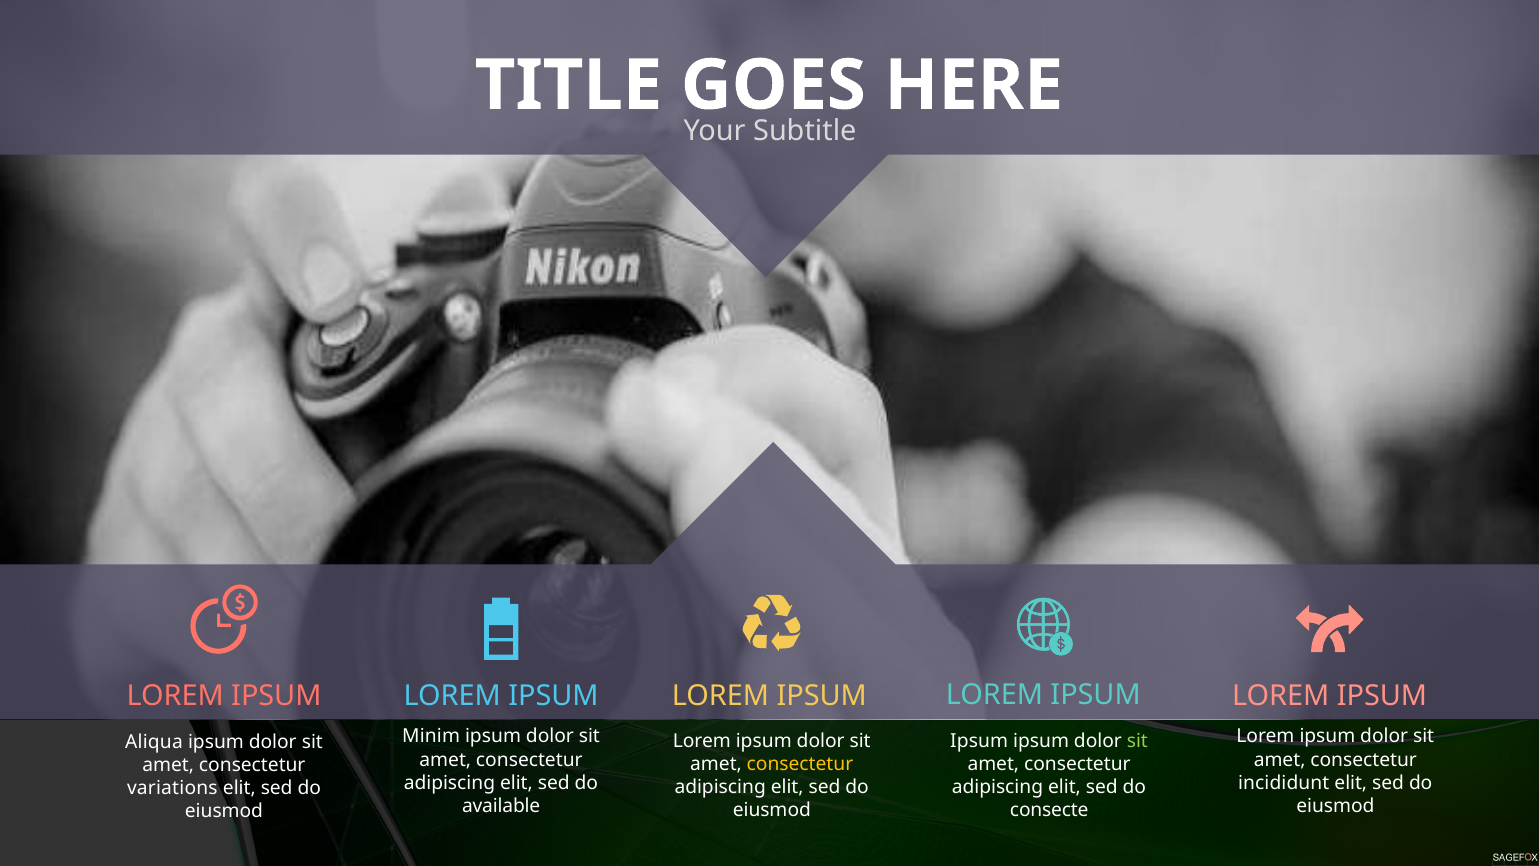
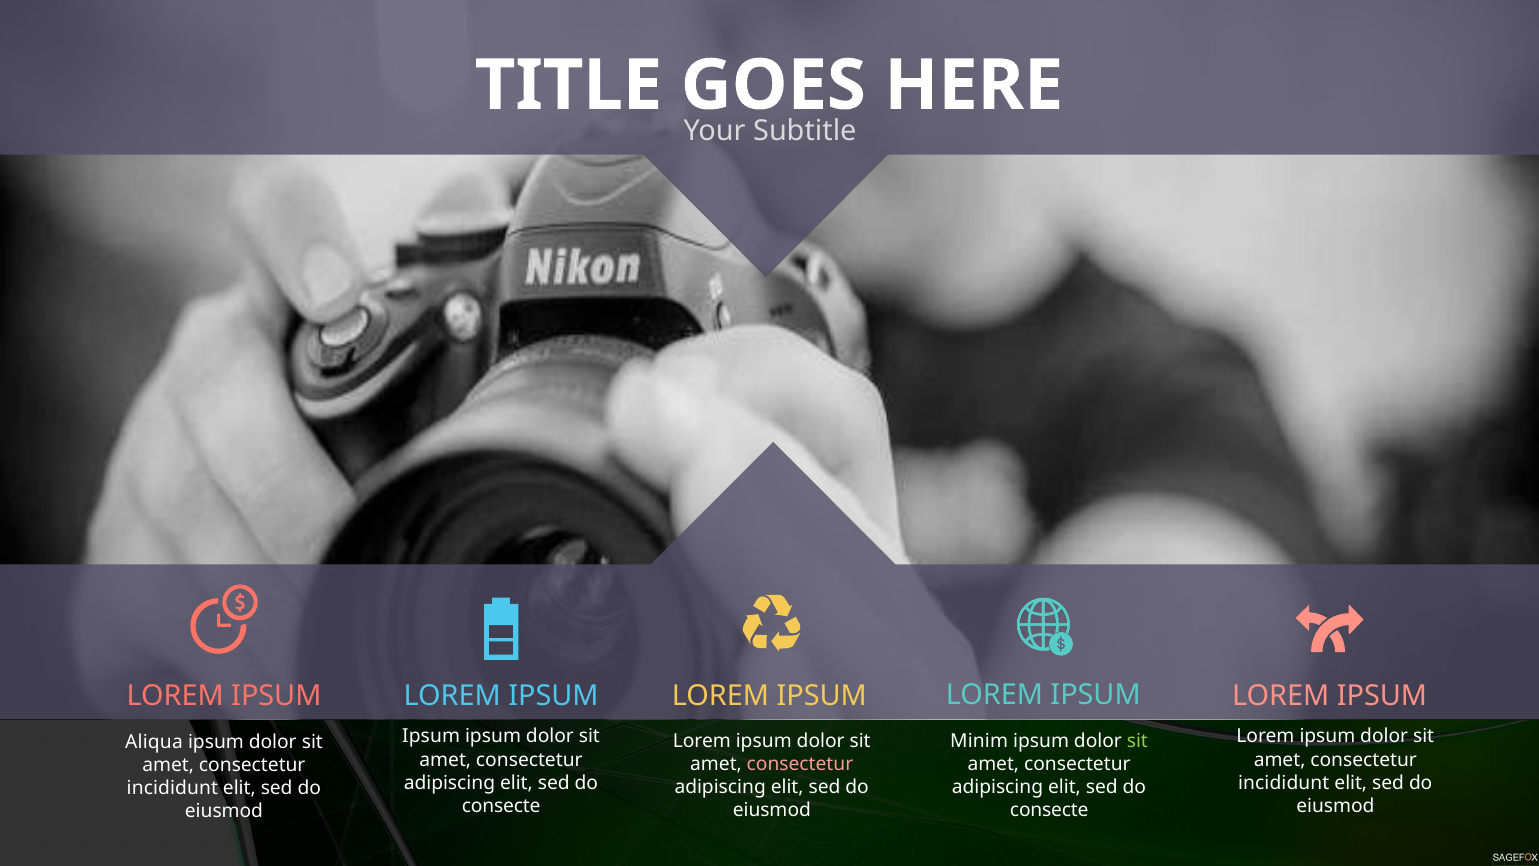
Minim at (431, 736): Minim -> Ipsum
Ipsum at (979, 741): Ipsum -> Minim
consectetur at (800, 764) colour: yellow -> pink
variations at (172, 788): variations -> incididunt
available at (501, 806): available -> consecte
